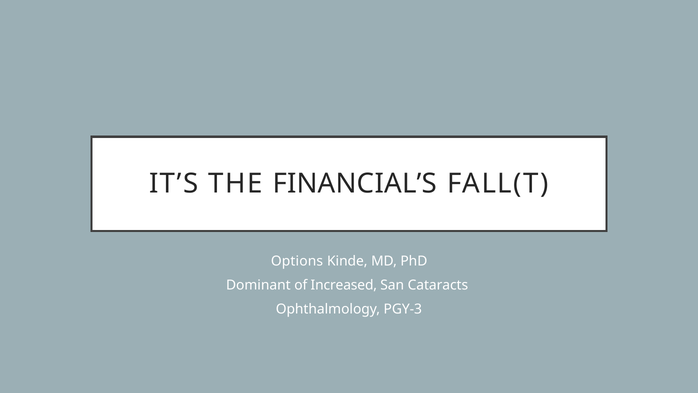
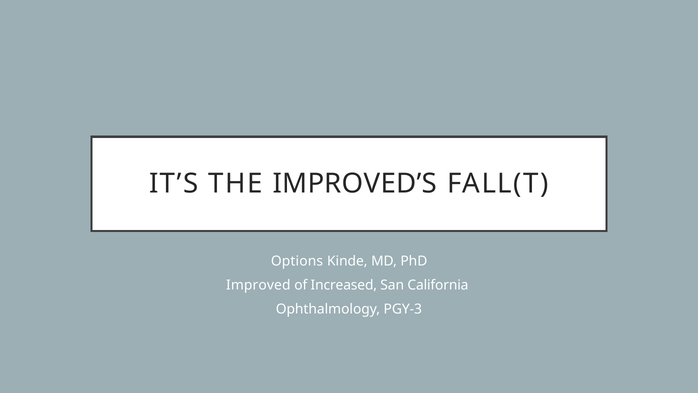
FINANCIAL’S: FINANCIAL’S -> IMPROVED’S
Dominant: Dominant -> Improved
Cataracts: Cataracts -> California
